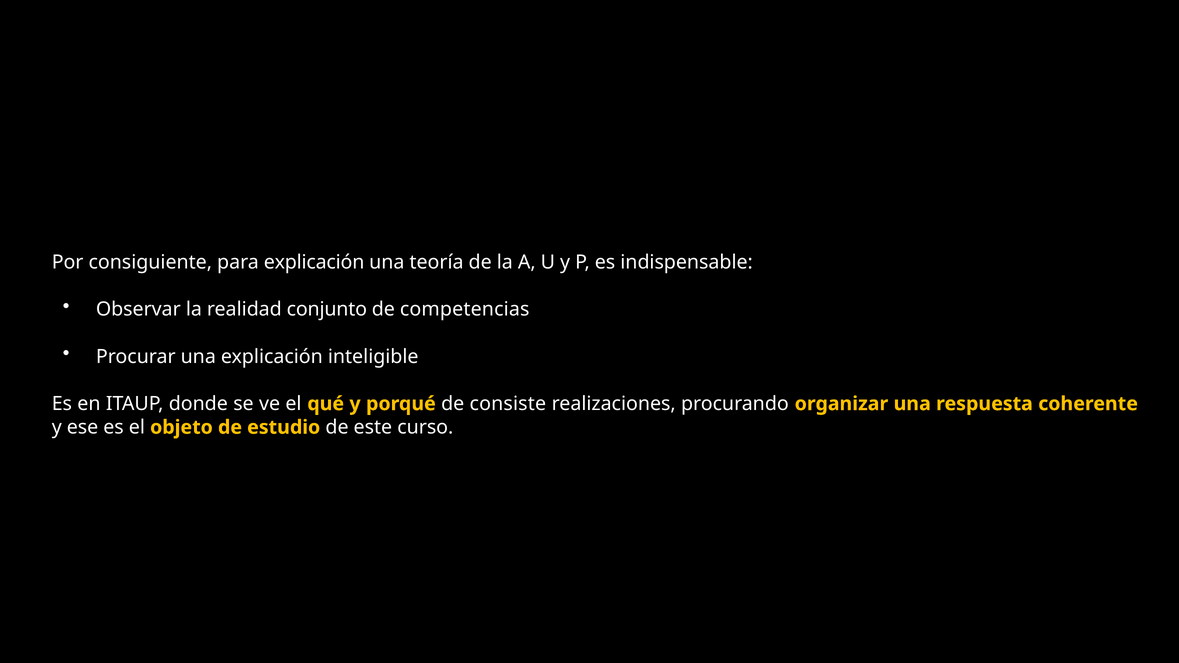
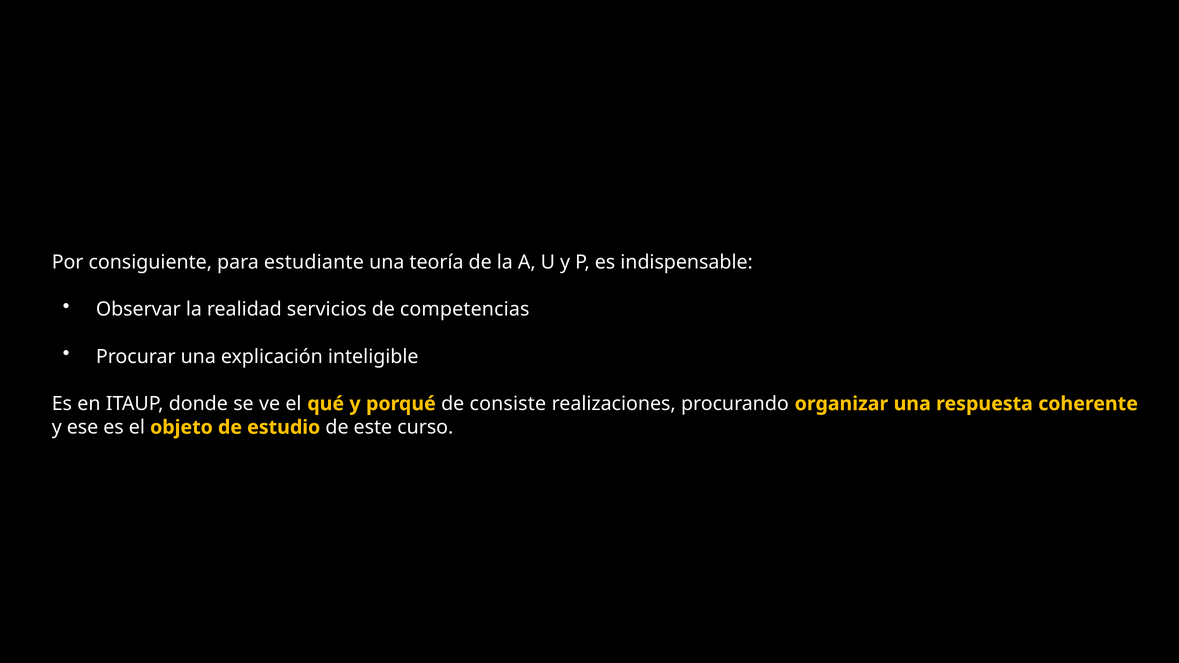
para explicación: explicación -> estudiante
conjunto: conjunto -> servicios
